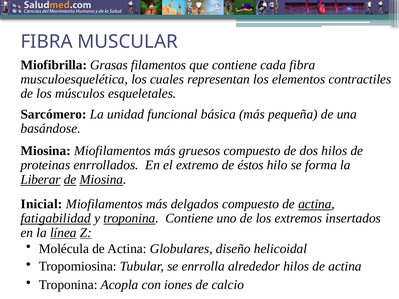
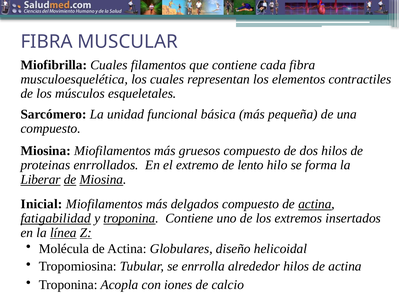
Miofibrilla Grasas: Grasas -> Cuales
basándose at (51, 129): basándose -> compuesto
éstos: éstos -> lento
